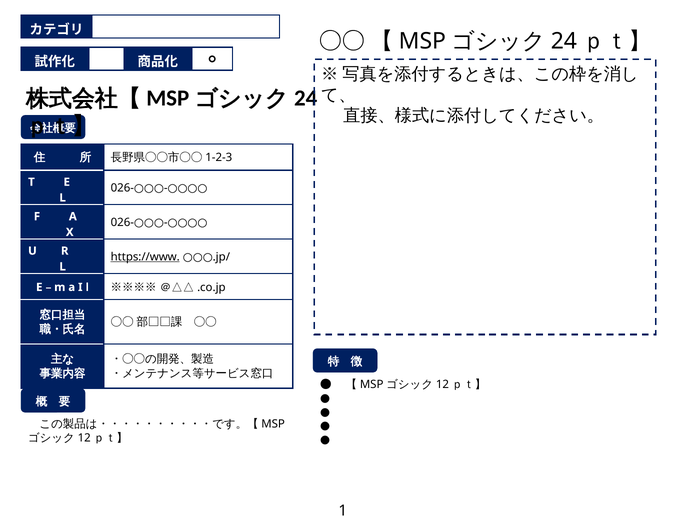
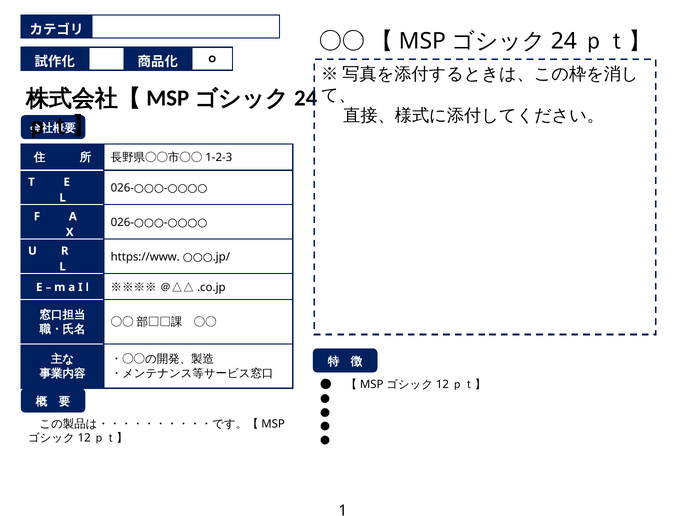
https://www underline: present -> none
